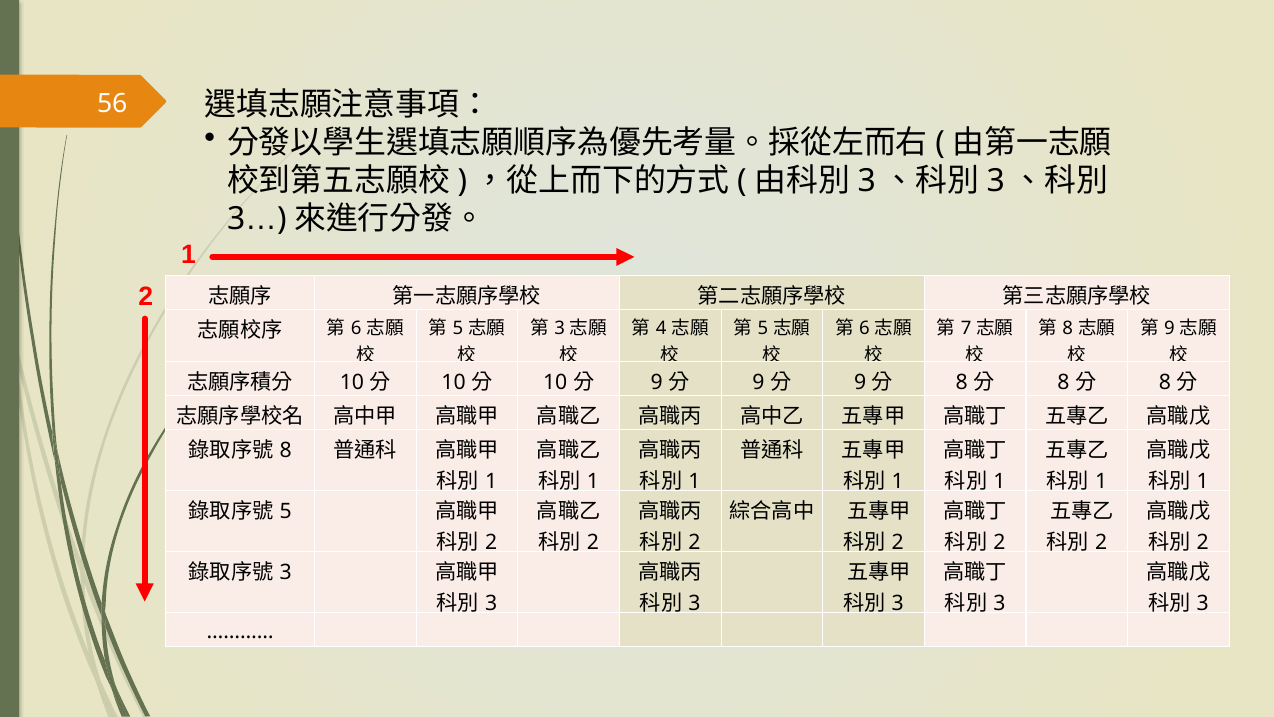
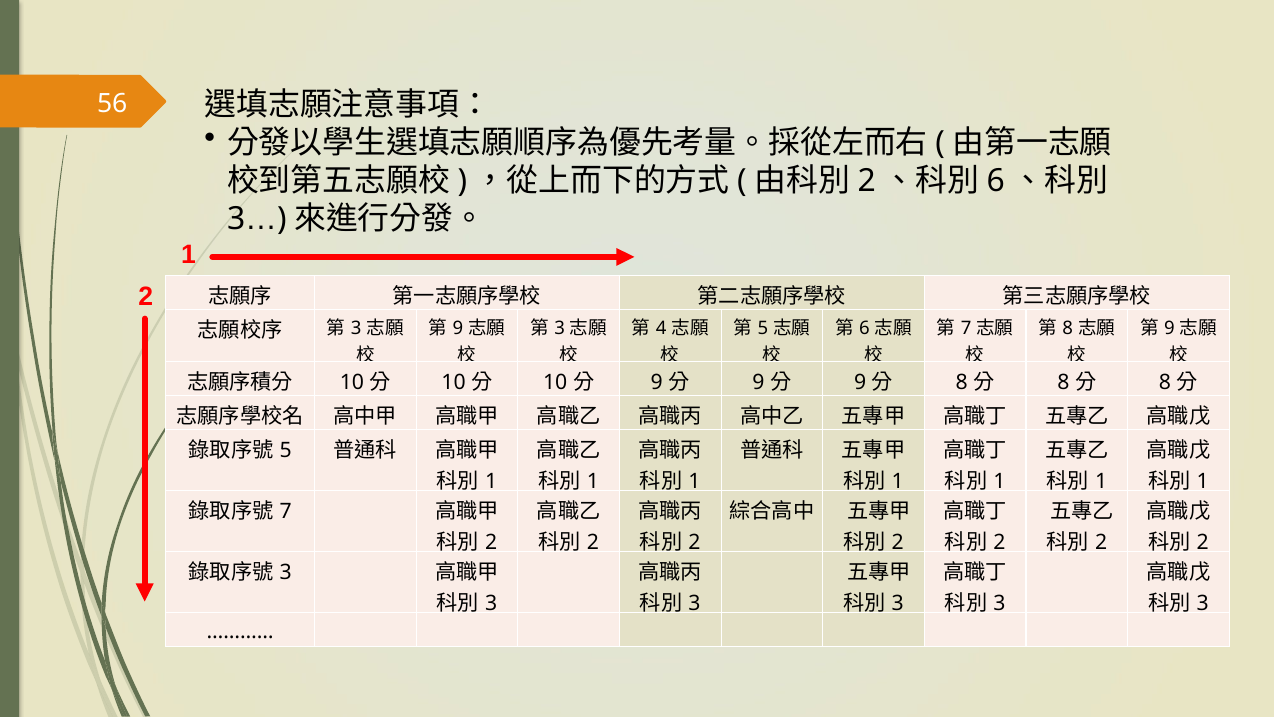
3 at (867, 181): 3 -> 2
3 at (996, 181): 3 -> 6
5 at (458, 328): 5 -> 9
6 at (356, 328): 6 -> 3
8 at (286, 450): 8 -> 5
5 at (286, 511): 5 -> 7
